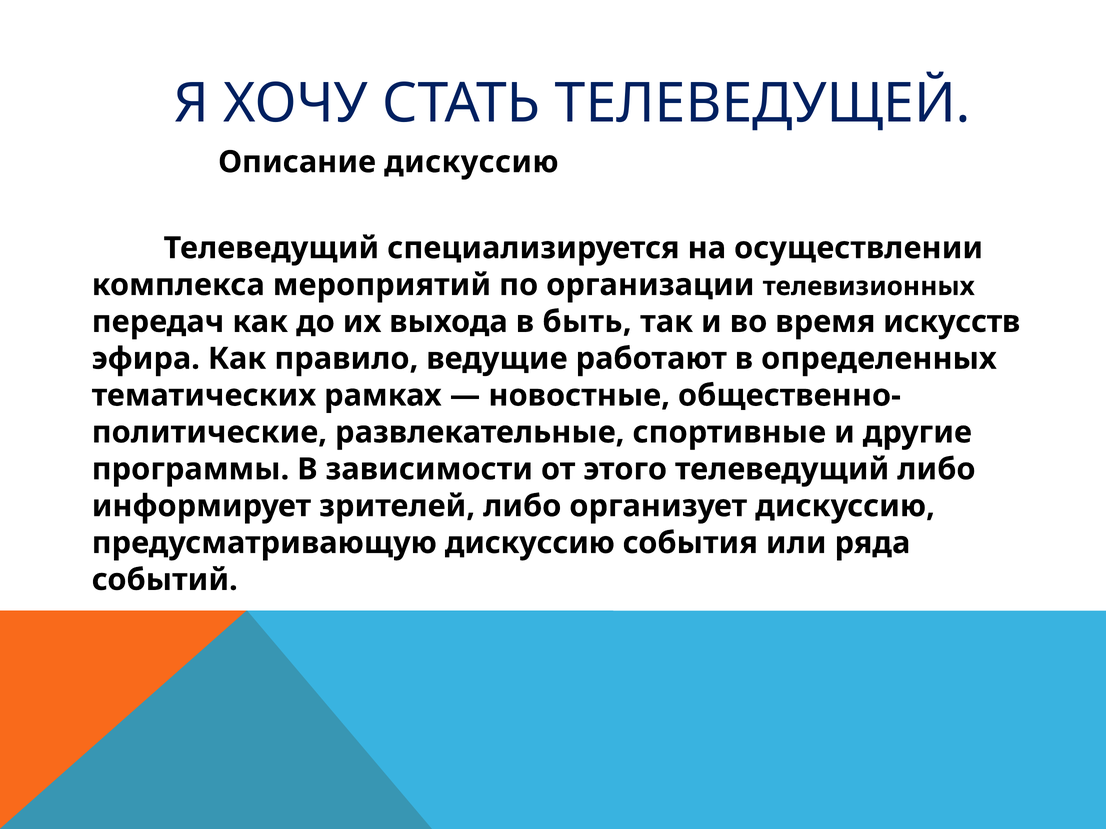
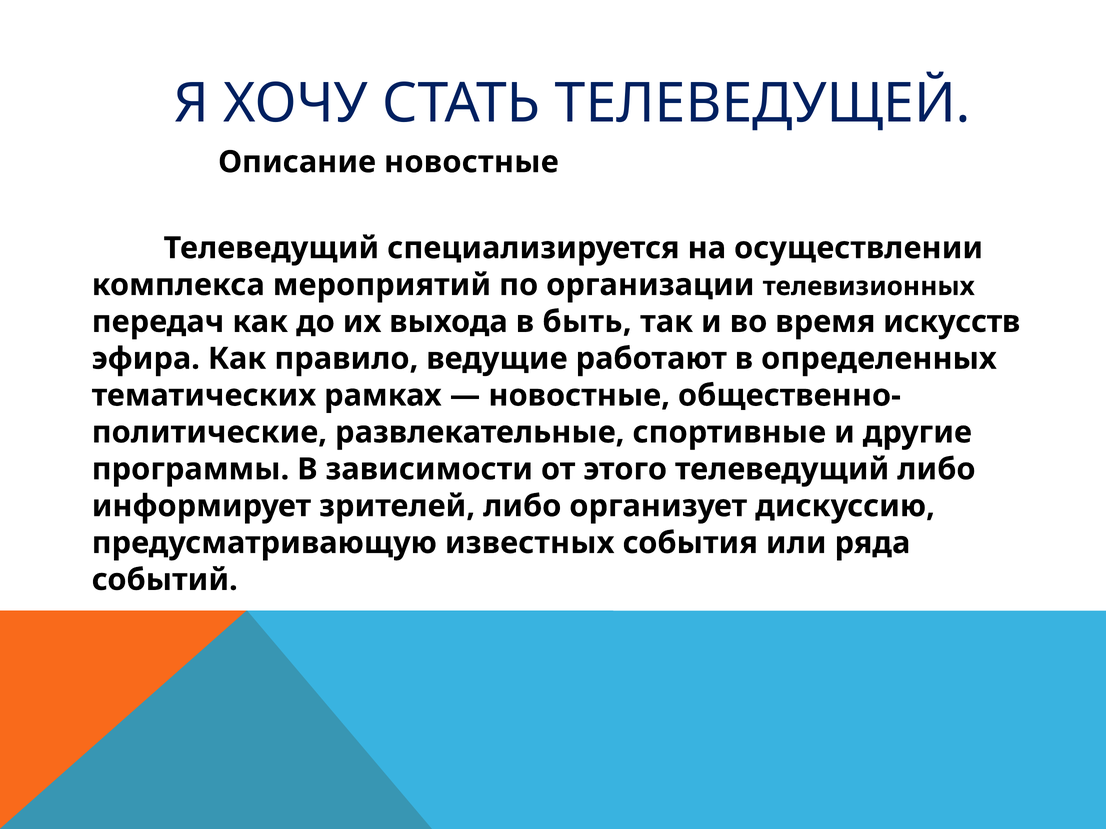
Описание дискуссию: дискуссию -> новостные
предусматривающую дискуссию: дискуссию -> известных
